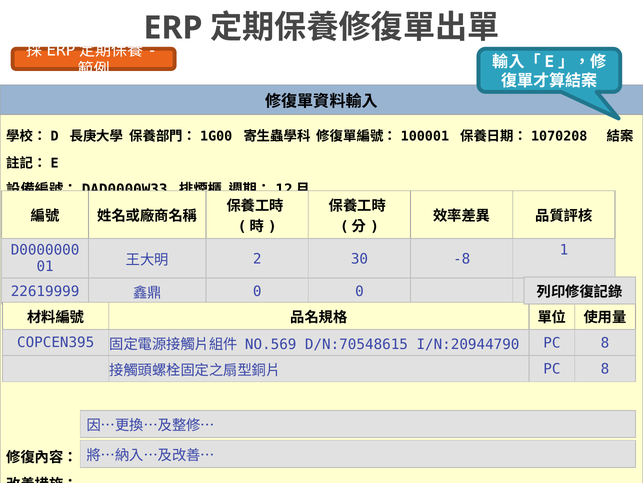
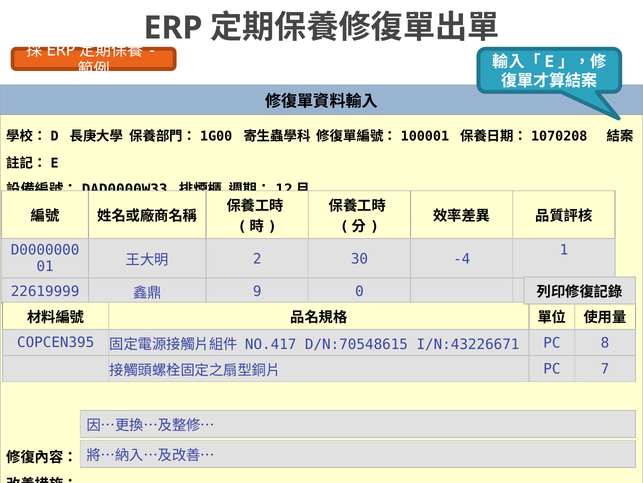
-8: -8 -> -4
0 at (257, 291): 0 -> 9
NO.569: NO.569 -> NO.417
I/N:20944790: I/N:20944790 -> I/N:43226671
8 at (605, 369): 8 -> 7
